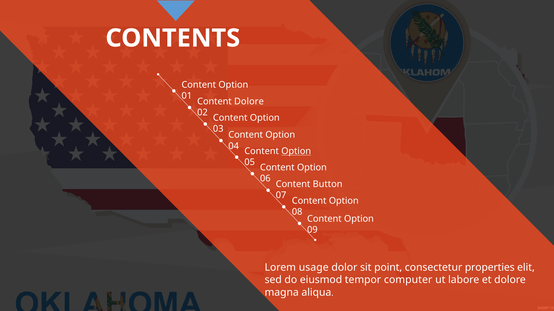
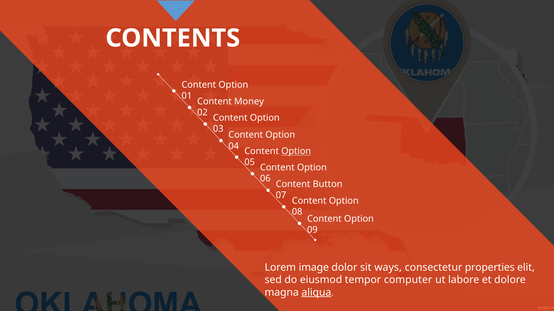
Content Dolore: Dolore -> Money
usage: usage -> image
point: point -> ways
aliqua underline: none -> present
